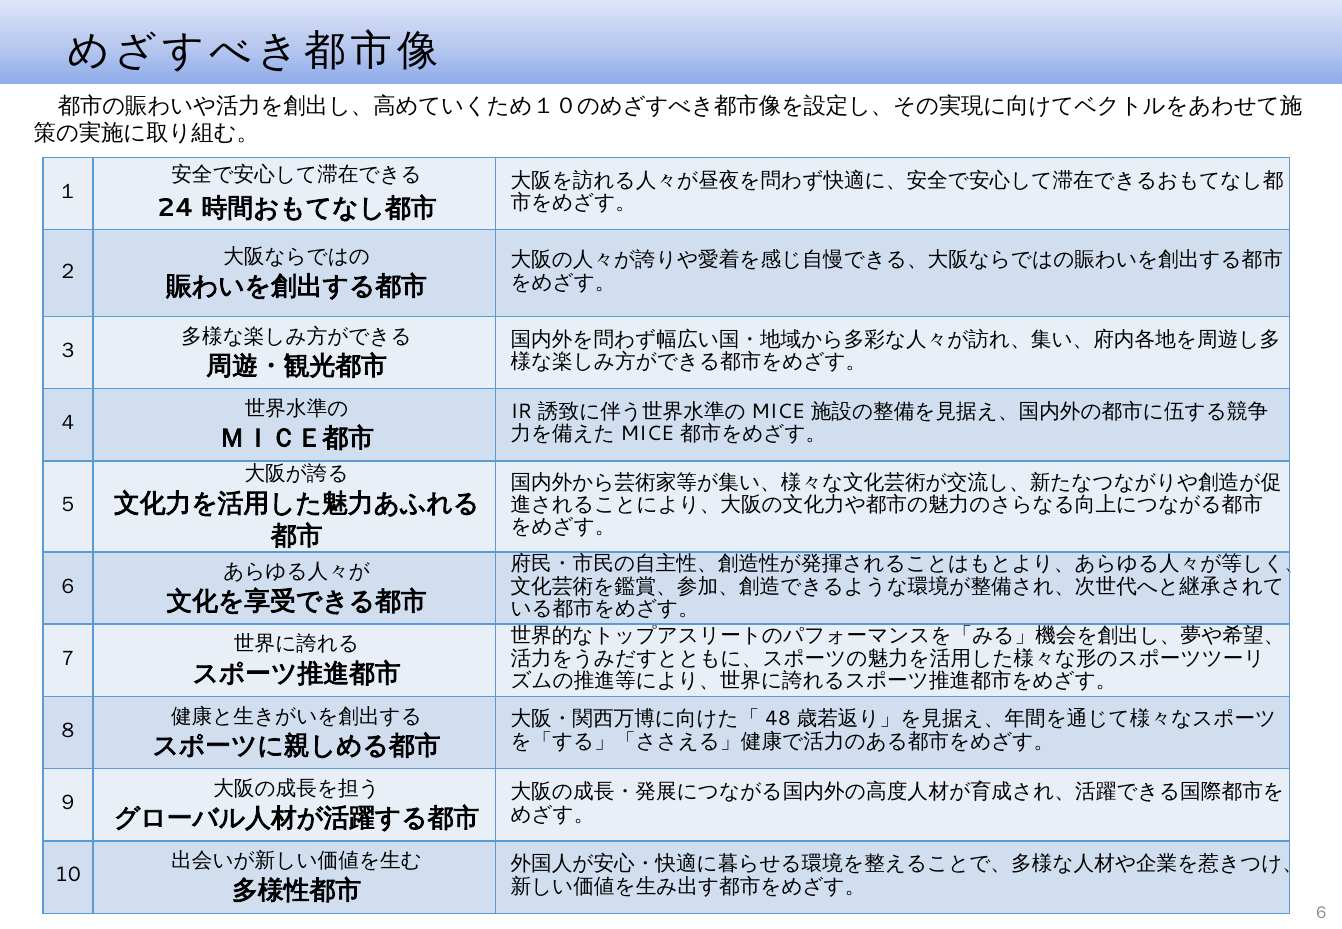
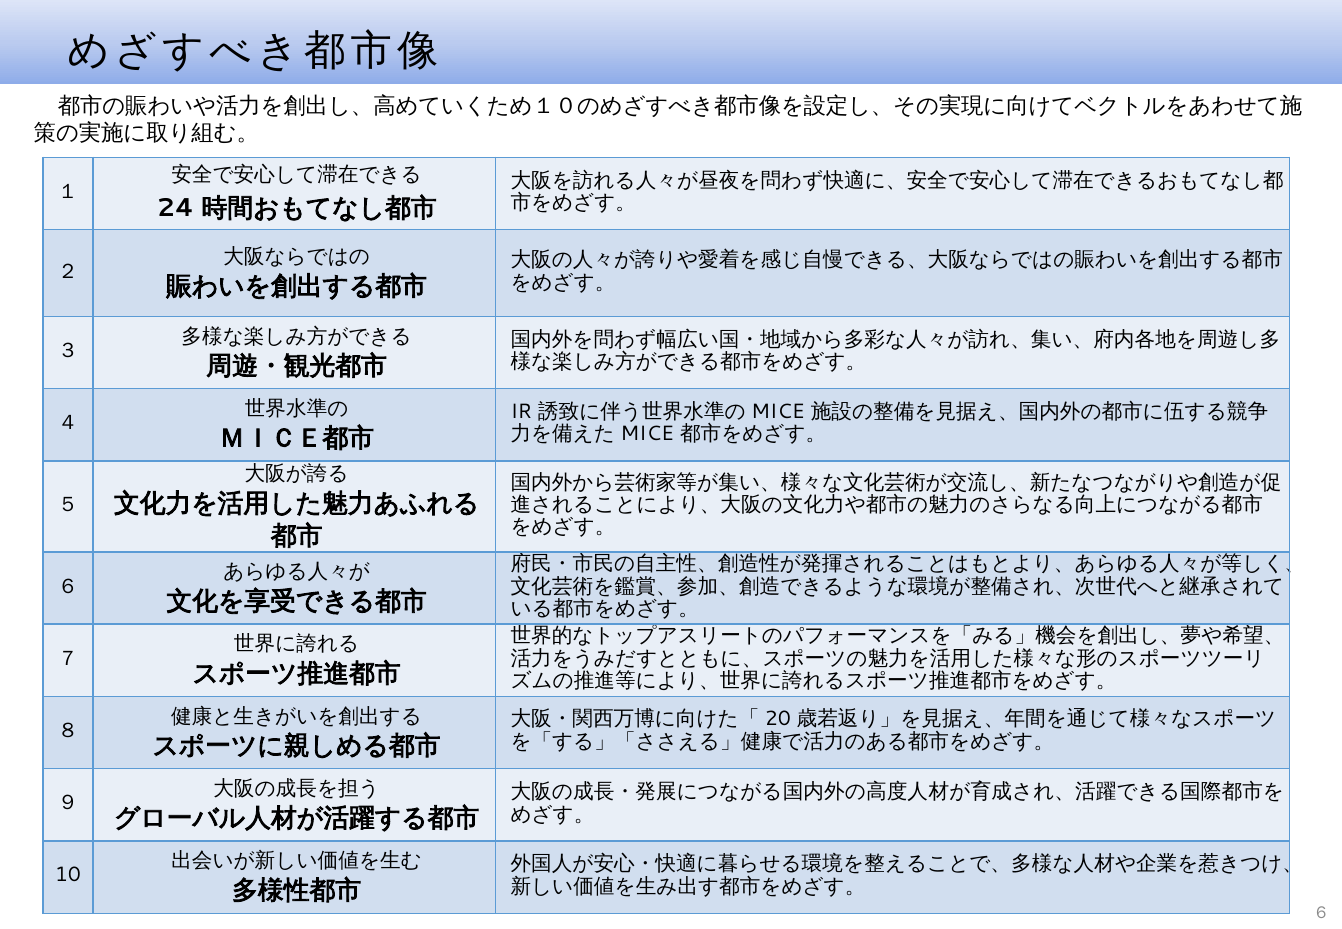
48: 48 -> 20
